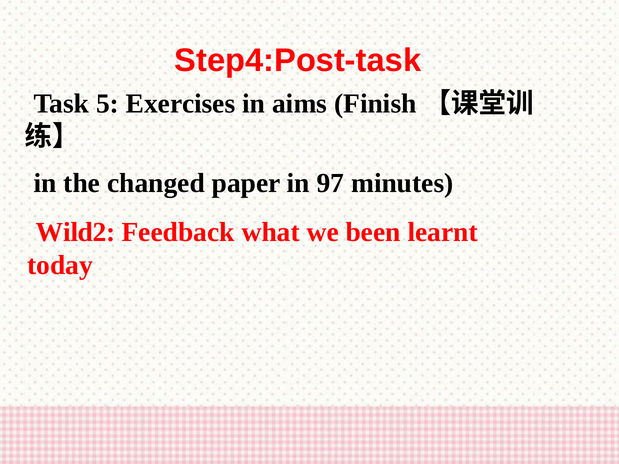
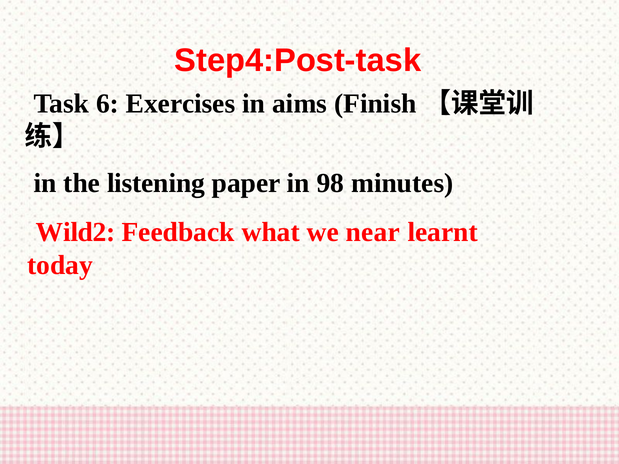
5: 5 -> 6
changed: changed -> listening
97: 97 -> 98
been: been -> near
